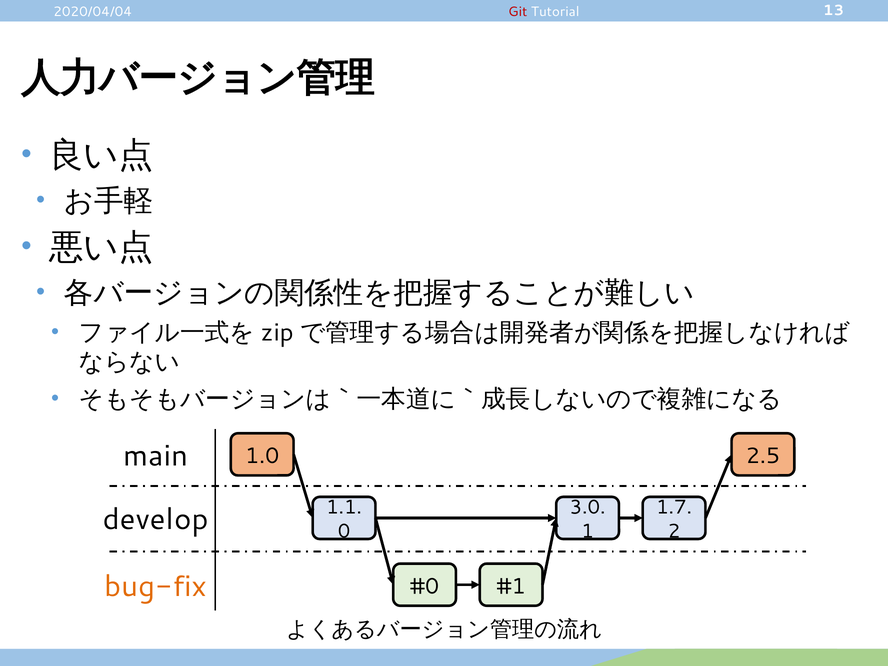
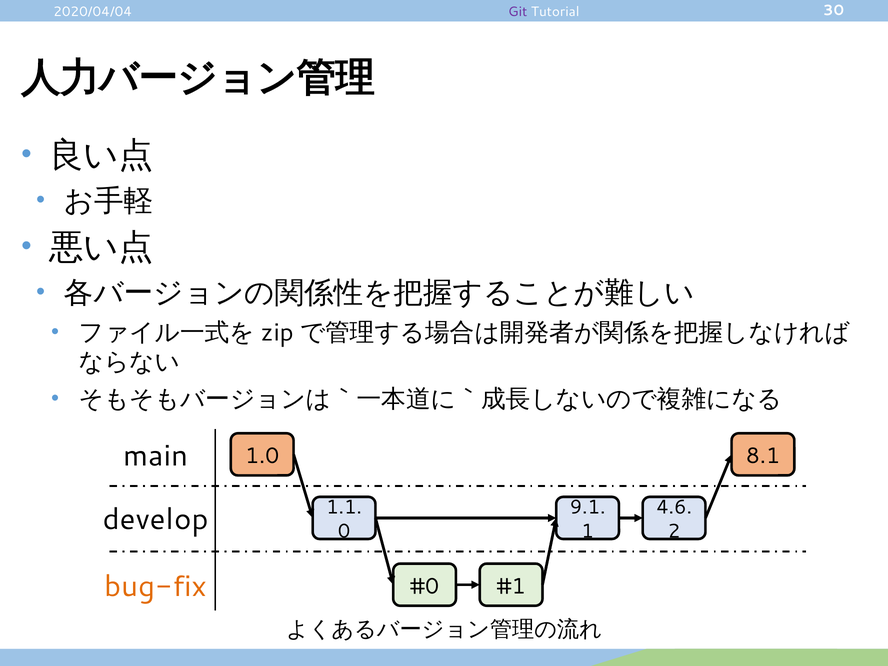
Git colour: red -> purple
13: 13 -> 30
2.5: 2.5 -> 8.1
3.0: 3.0 -> 9.1
1.7: 1.7 -> 4.6
